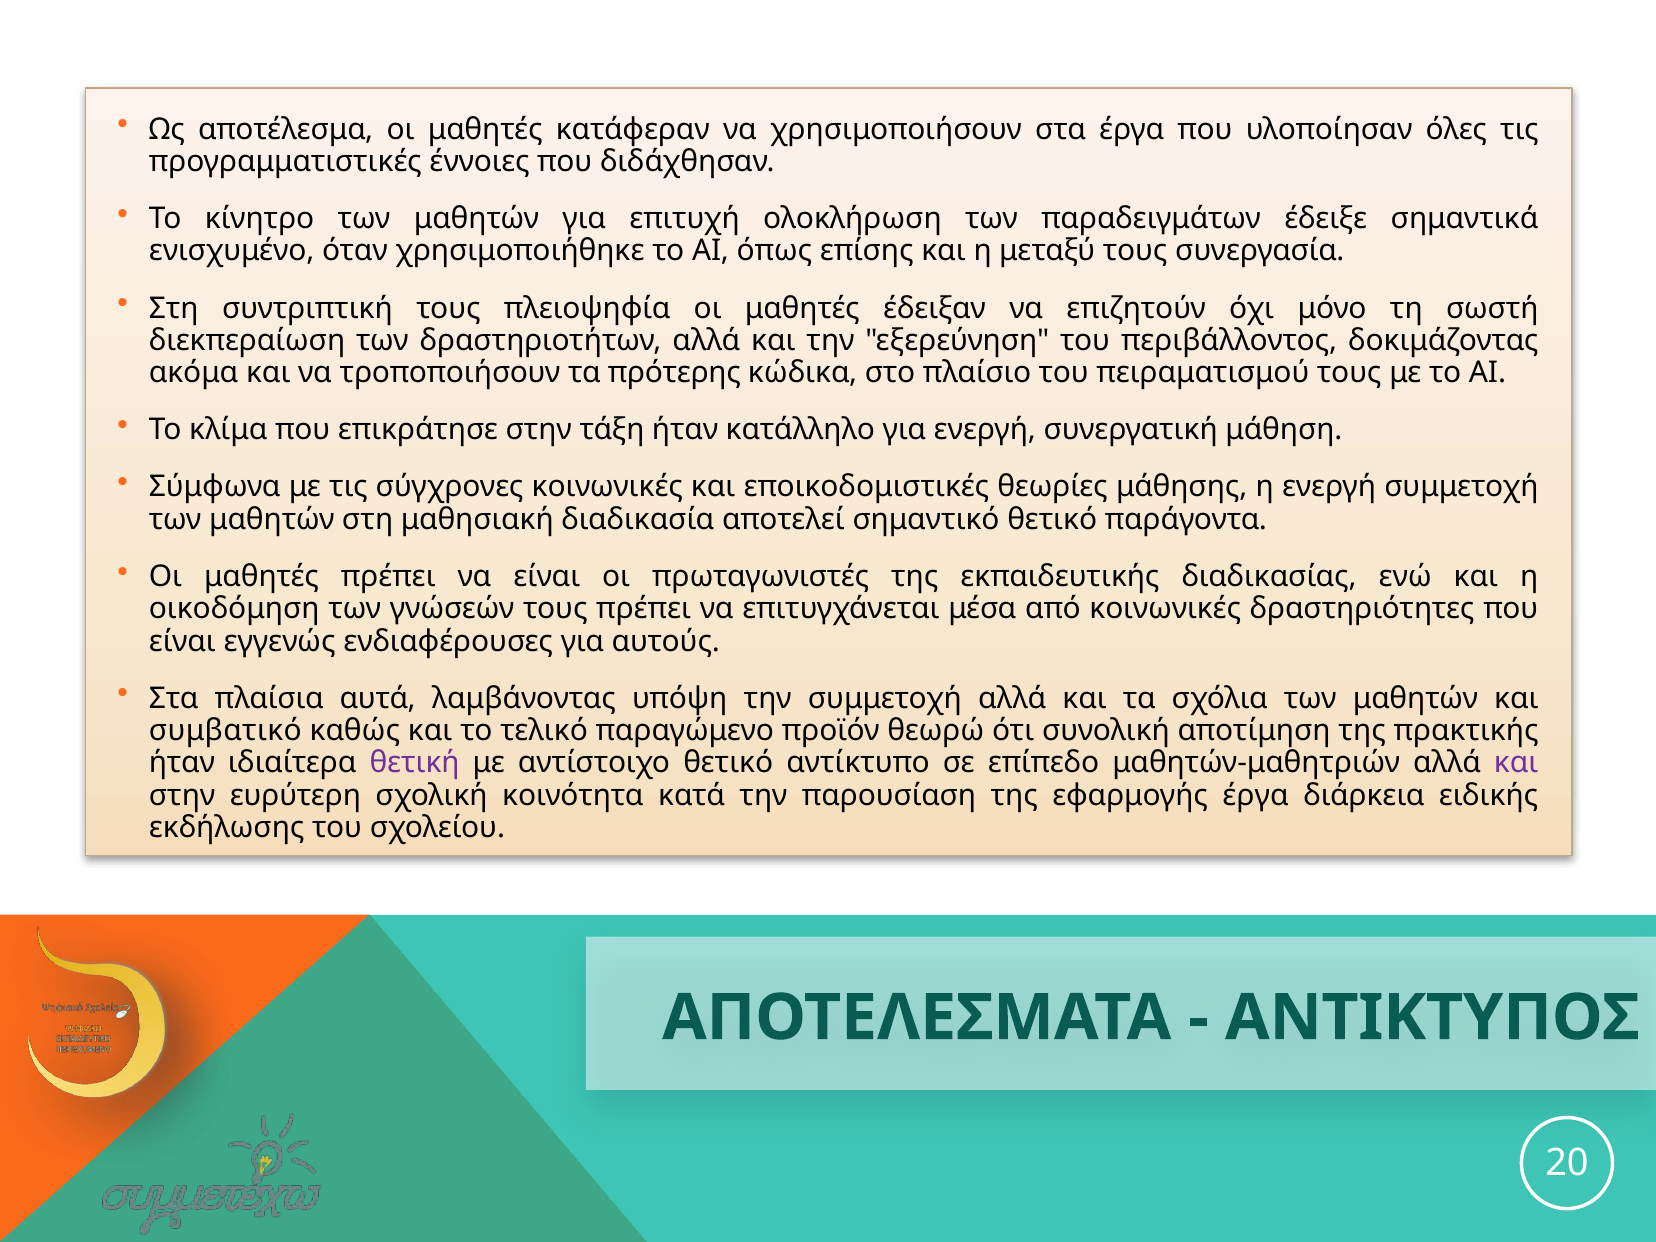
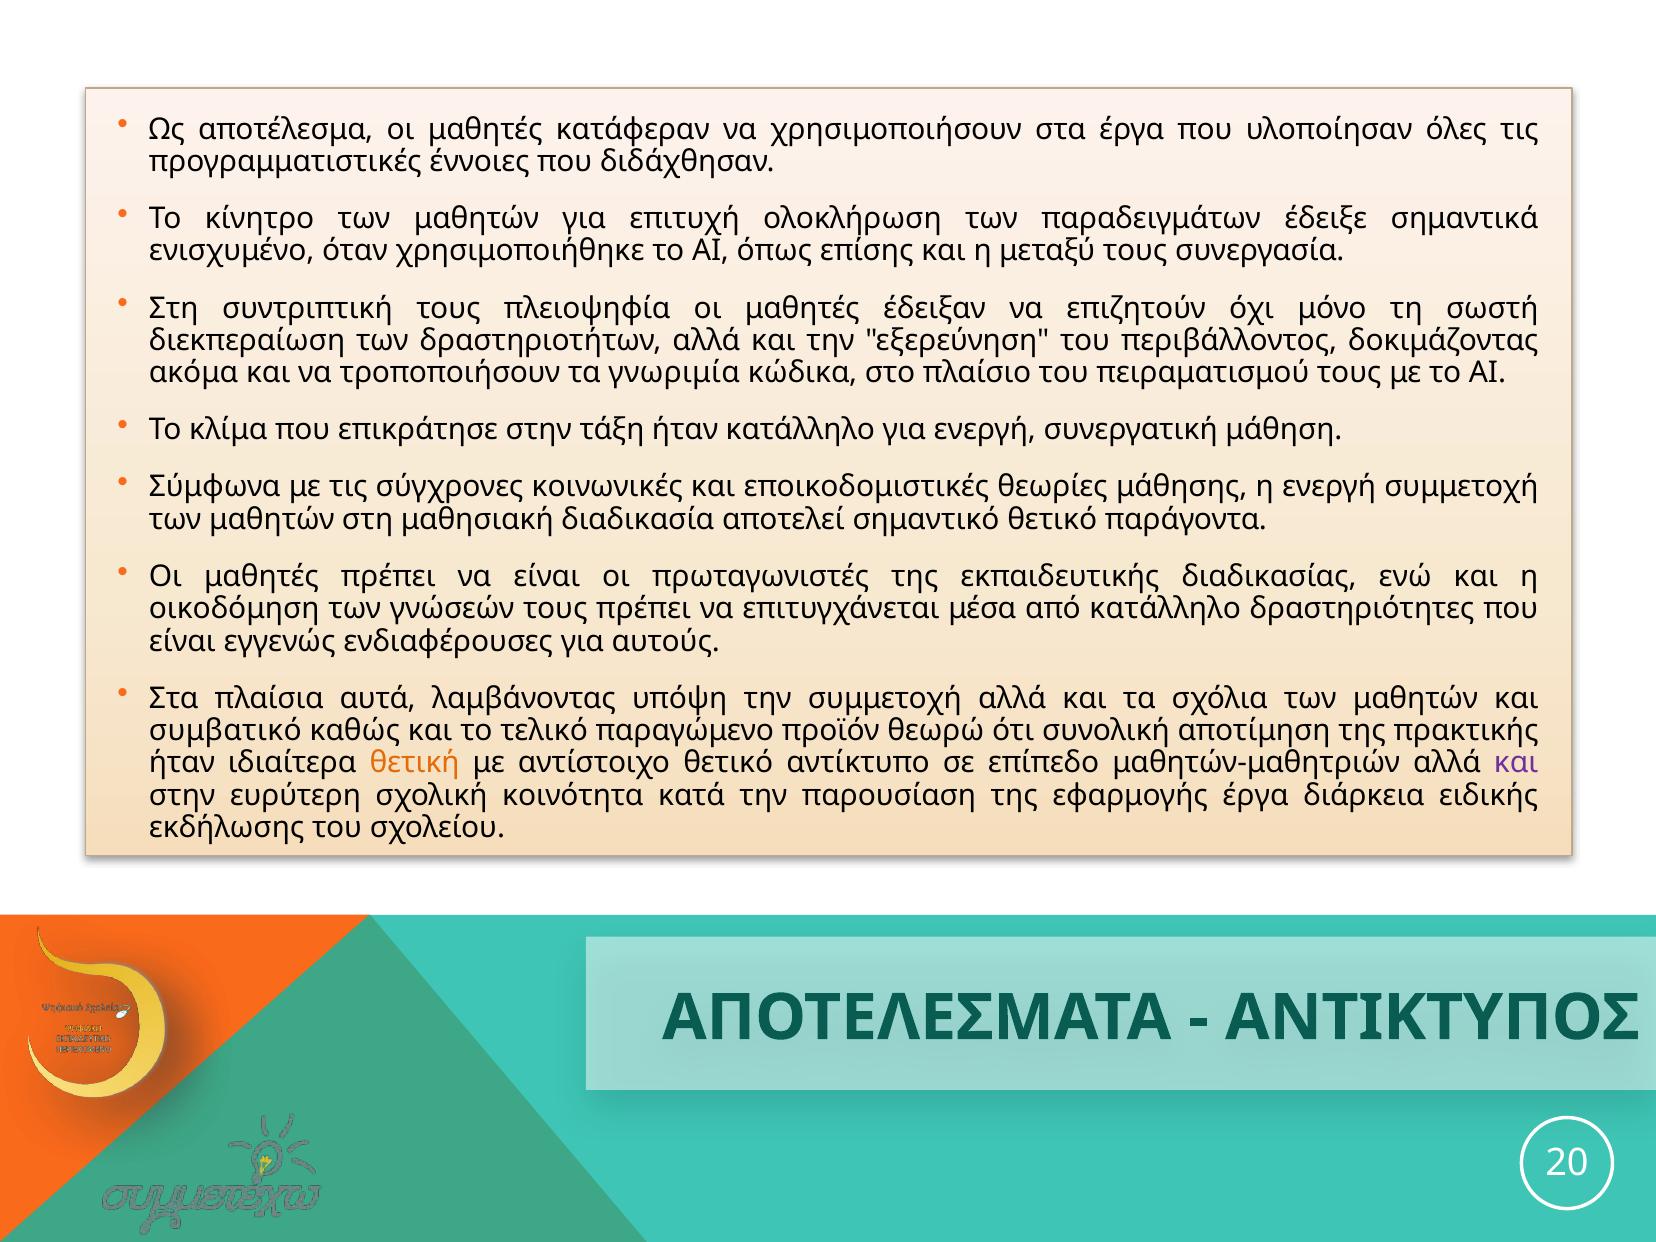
πρότερης: πρότερης -> γνωριμία
από κοινωνικές: κοινωνικές -> κατάλληλο
θετική colour: purple -> orange
